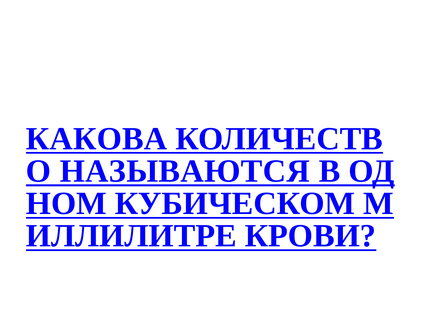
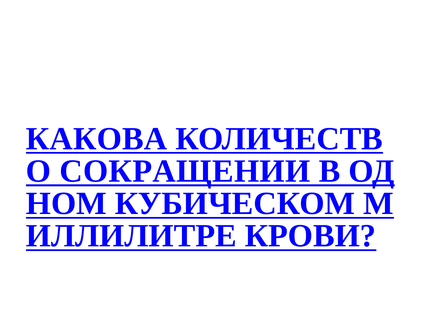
НАЗЫВАЮТСЯ: НАЗЫВАЮТСЯ -> СОКРАЩЕНИИ
